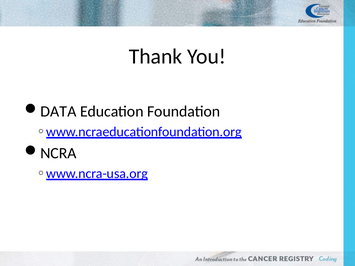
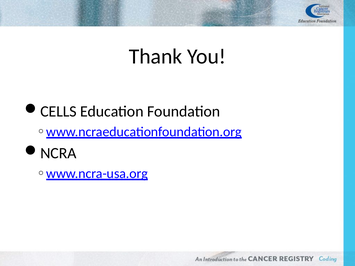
DATA: DATA -> CELLS
